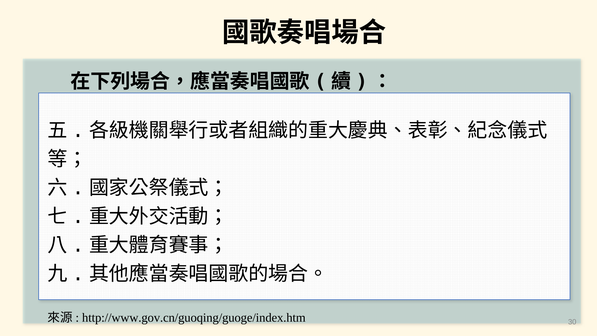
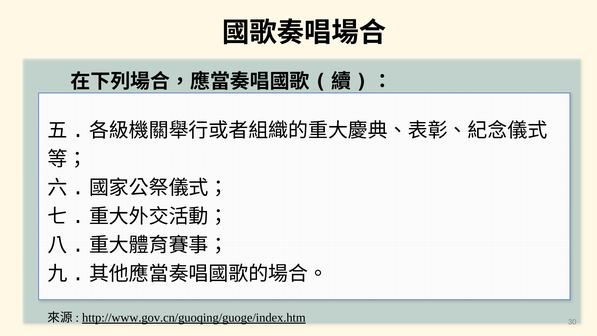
http://www.gov.cn/guoqing/guoge/index.htm underline: none -> present
